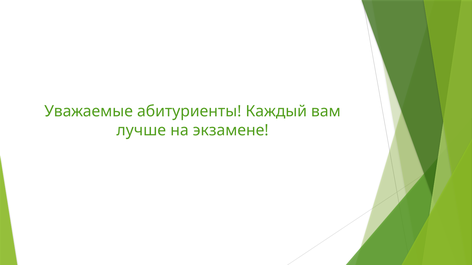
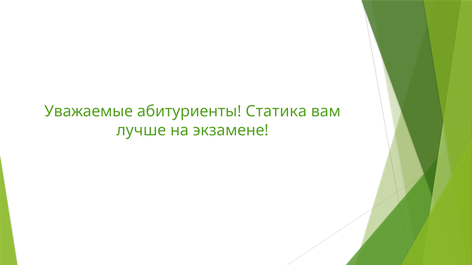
Каждый: Каждый -> Статика
